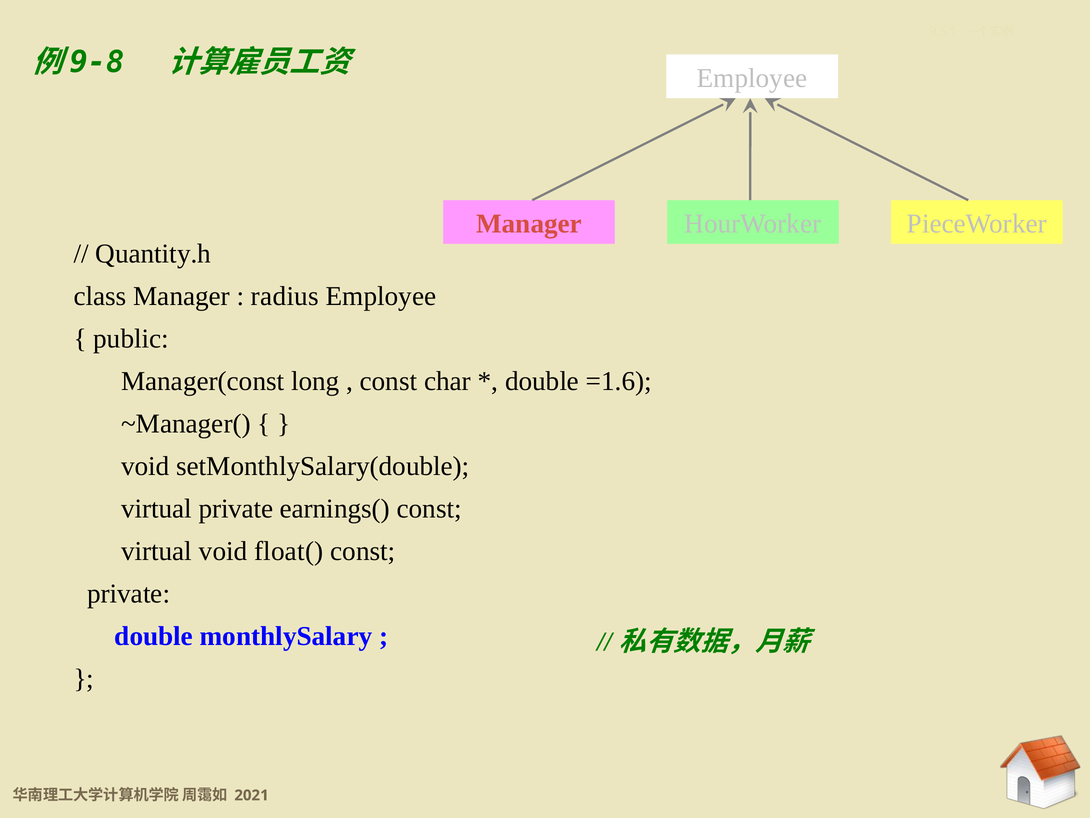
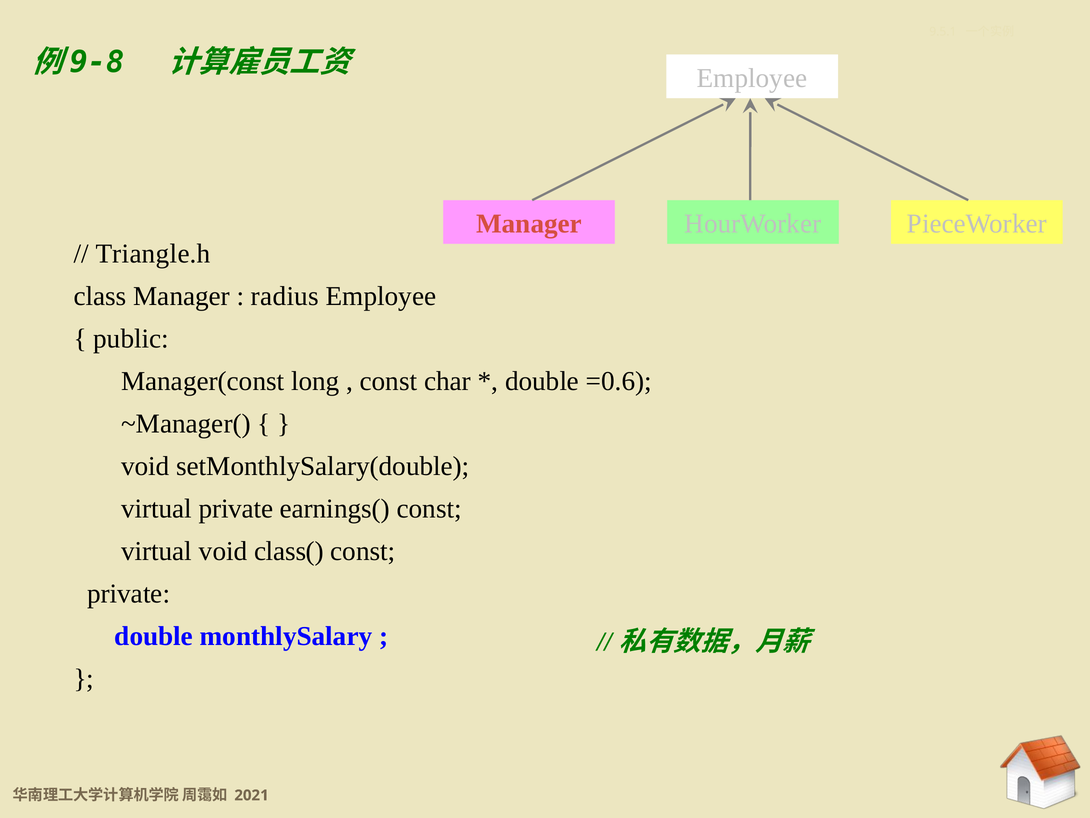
Quantity.h: Quantity.h -> Triangle.h
=1.6: =1.6 -> =0.6
float(: float( -> class(
